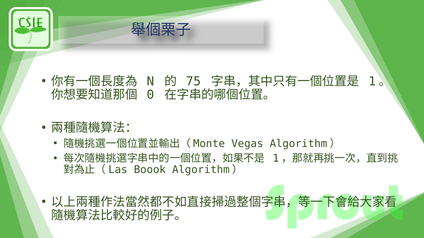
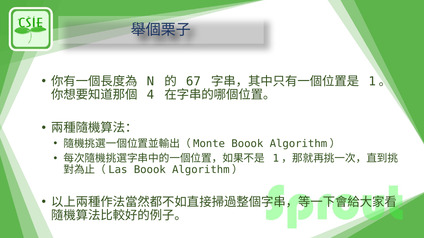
75: 75 -> 67
0: 0 -> 4
Vegas at (247, 144): Vegas -> Boook
